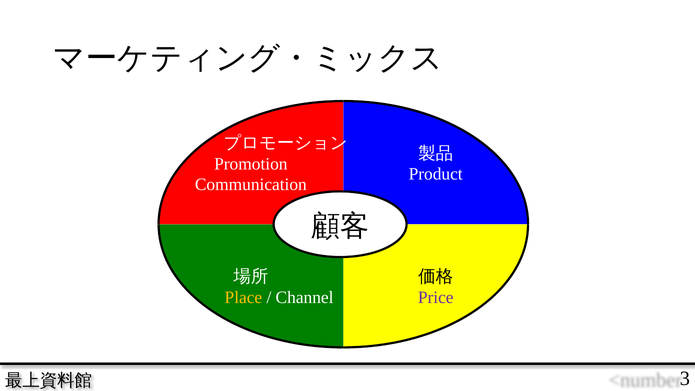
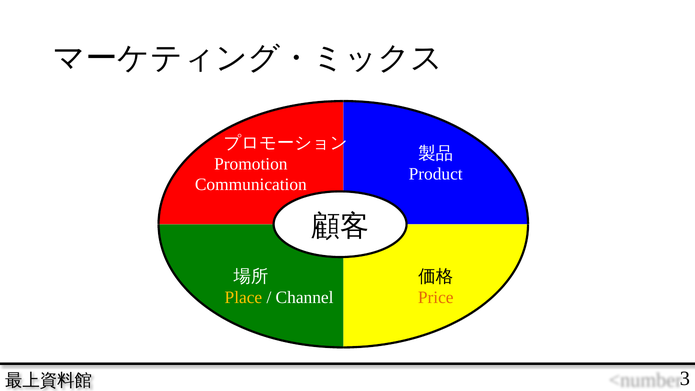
Price colour: purple -> orange
